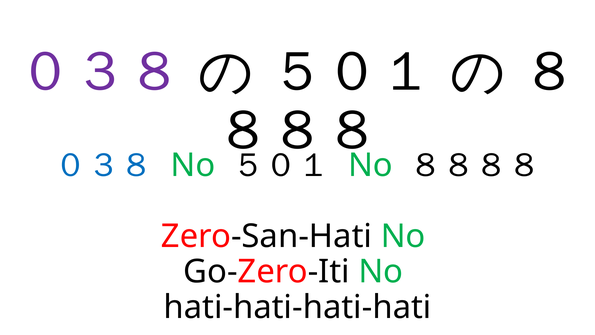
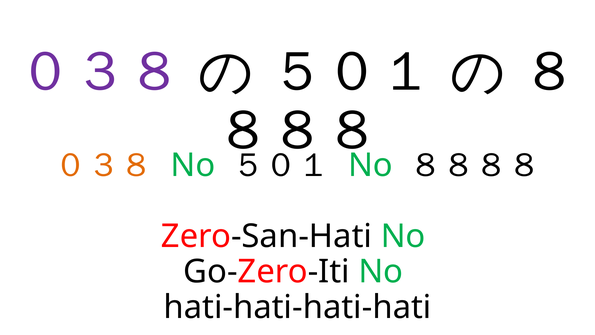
０３８ at (104, 165) colour: blue -> orange
